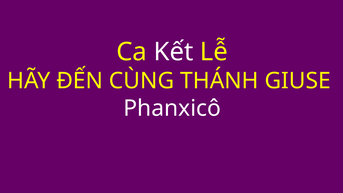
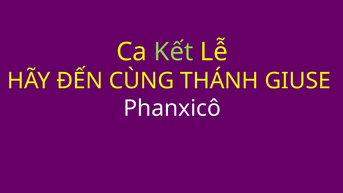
Kết colour: white -> light green
